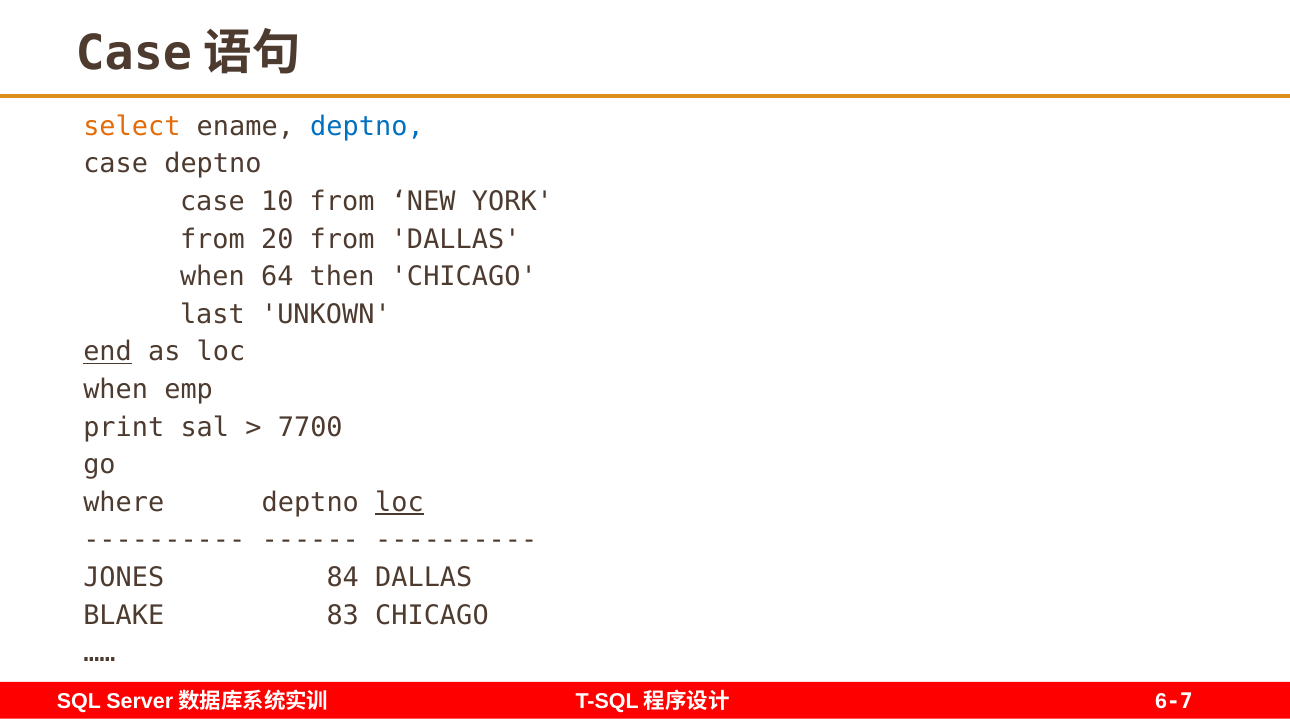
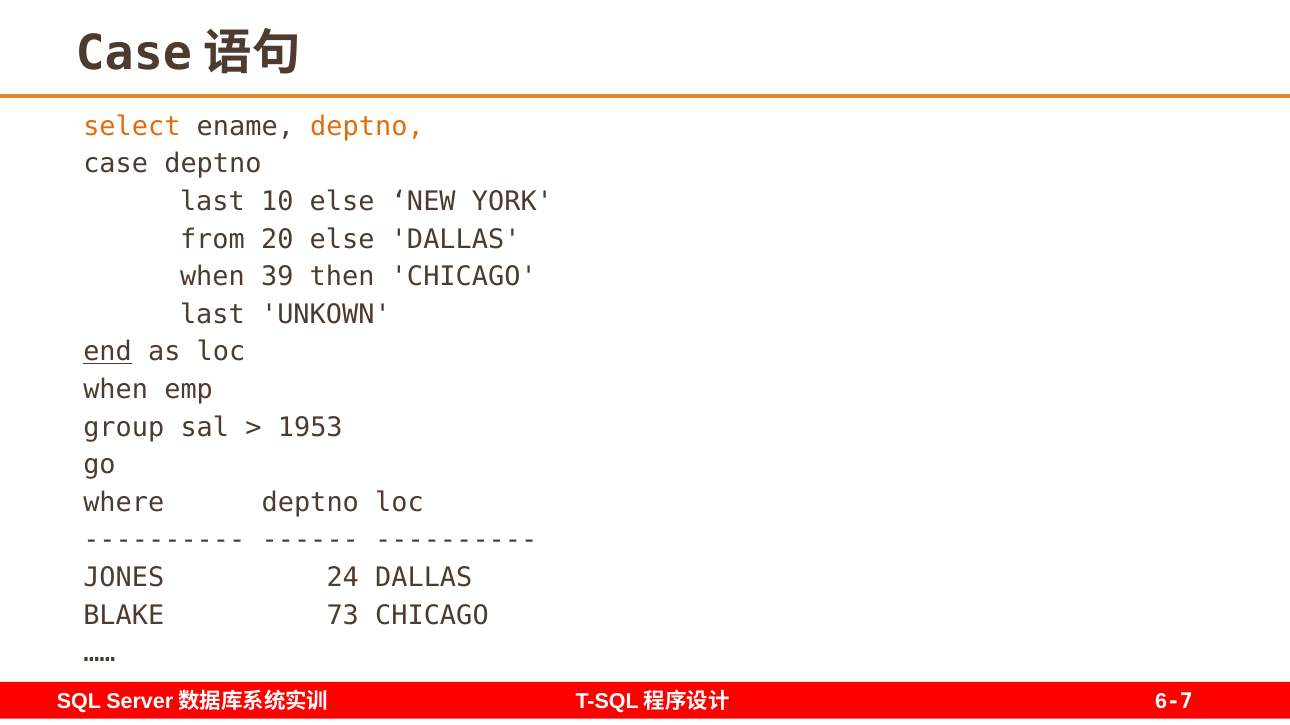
deptno at (367, 127) colour: blue -> orange
case at (212, 202): case -> last
10 from: from -> else
20 from: from -> else
64: 64 -> 39
print: print -> group
7700: 7700 -> 1953
loc at (399, 503) underline: present -> none
84: 84 -> 24
83: 83 -> 73
